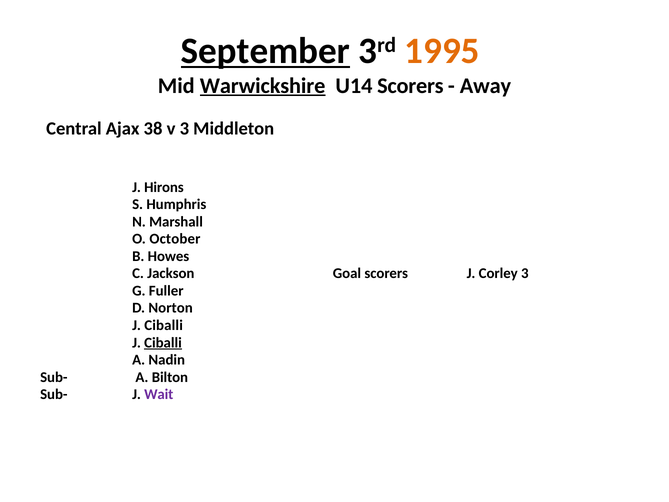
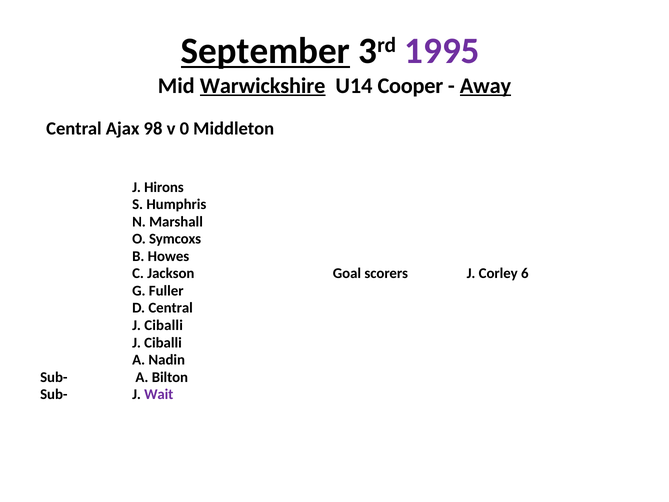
1995 colour: orange -> purple
U14 Scorers: Scorers -> Cooper
Away underline: none -> present
38: 38 -> 98
v 3: 3 -> 0
October: October -> Symcoxs
Corley 3: 3 -> 6
D Norton: Norton -> Central
Ciballi at (163, 342) underline: present -> none
